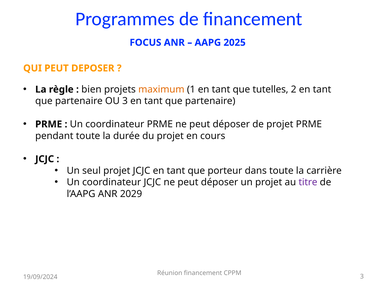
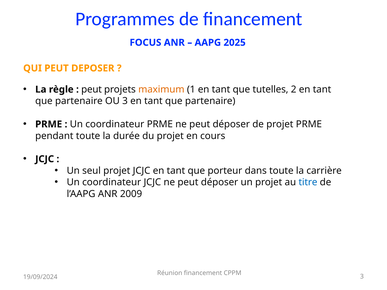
bien at (91, 90): bien -> peut
titre colour: purple -> blue
2029: 2029 -> 2009
